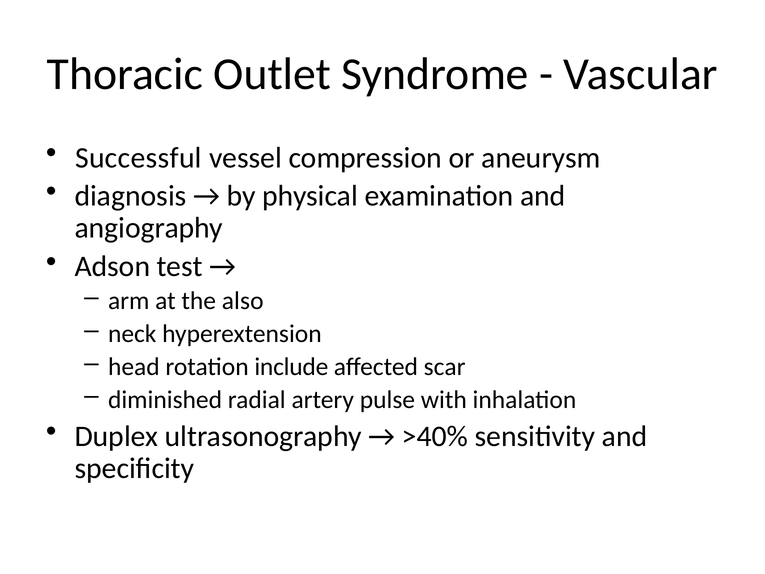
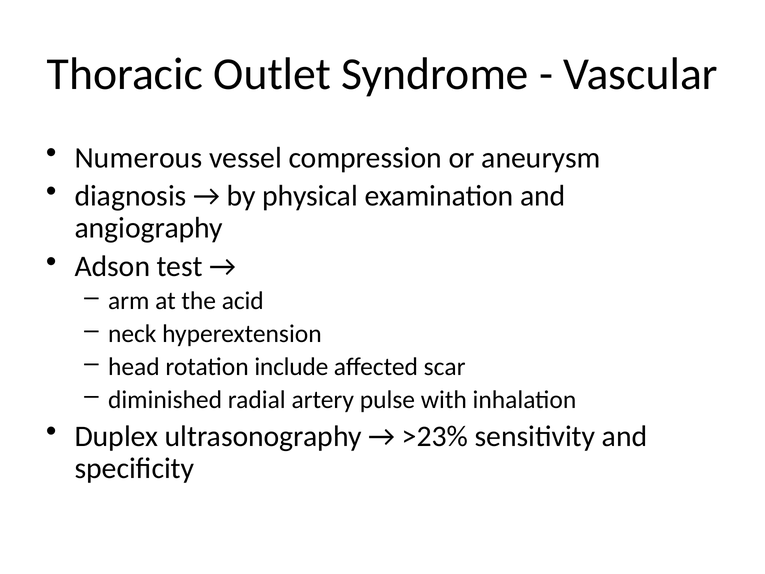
Successful: Successful -> Numerous
also: also -> acid
>40%: >40% -> >23%
